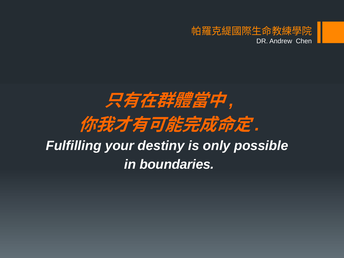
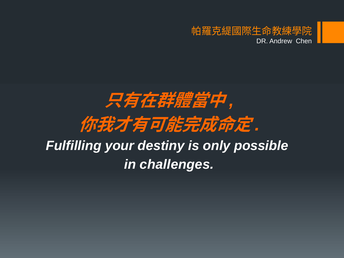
boundaries: boundaries -> challenges
